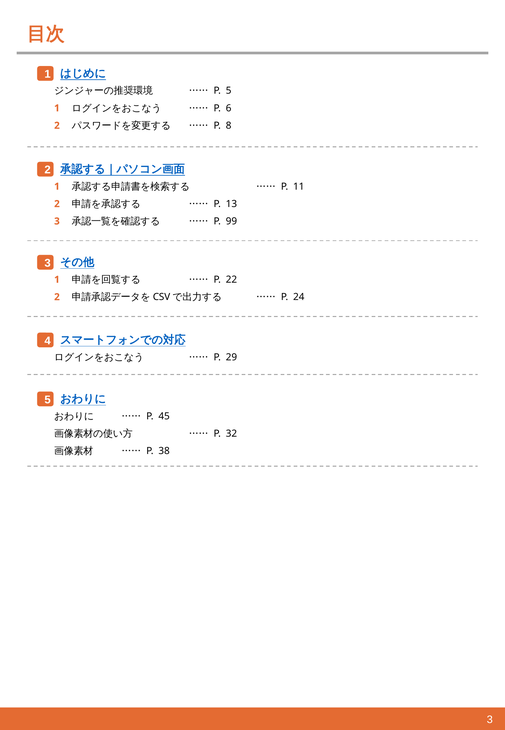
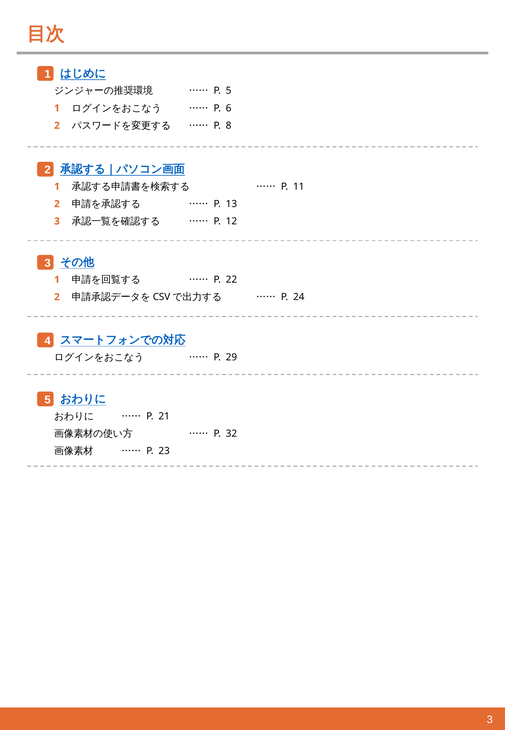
99: 99 -> 12
45: 45 -> 21
38: 38 -> 23
